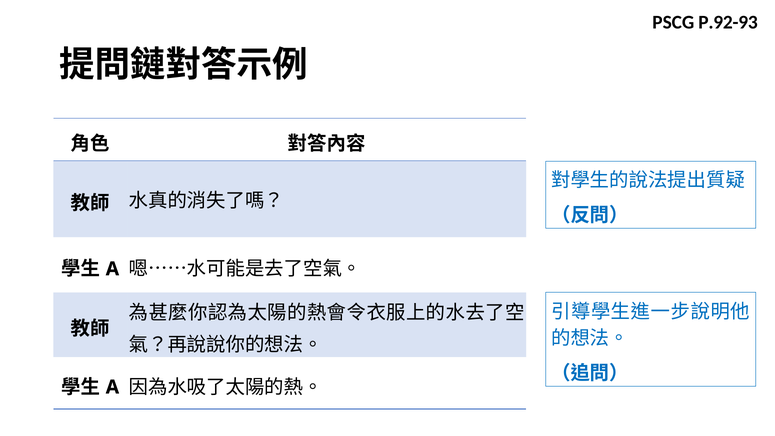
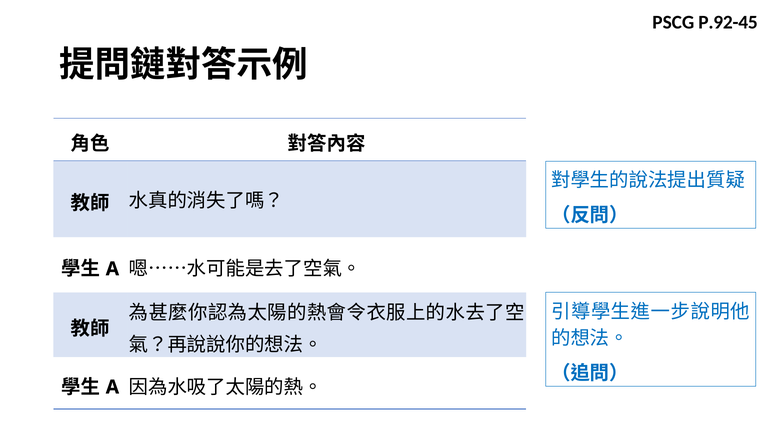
P.92-93: P.92-93 -> P.92-45
